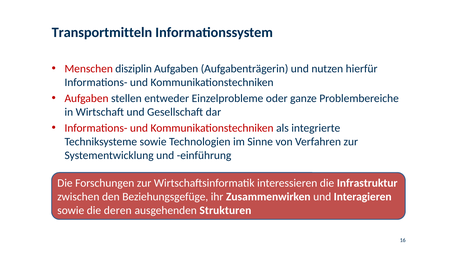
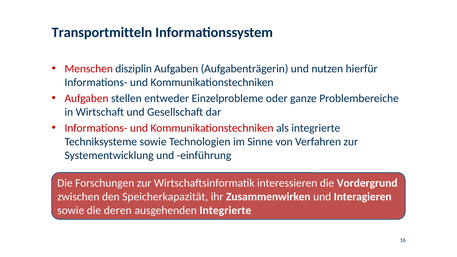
Infrastruktur: Infrastruktur -> Vordergrund
Beziehungsgefüge: Beziehungsgefüge -> Speicherkapazität
ausgehenden Strukturen: Strukturen -> Integrierte
